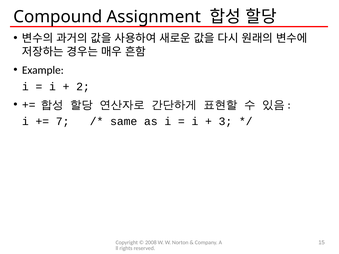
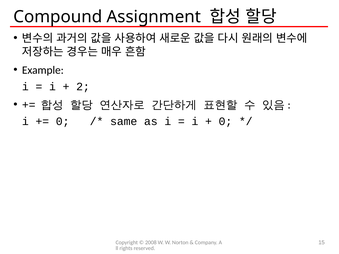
7 at (63, 121): 7 -> 0
3 at (225, 121): 3 -> 0
